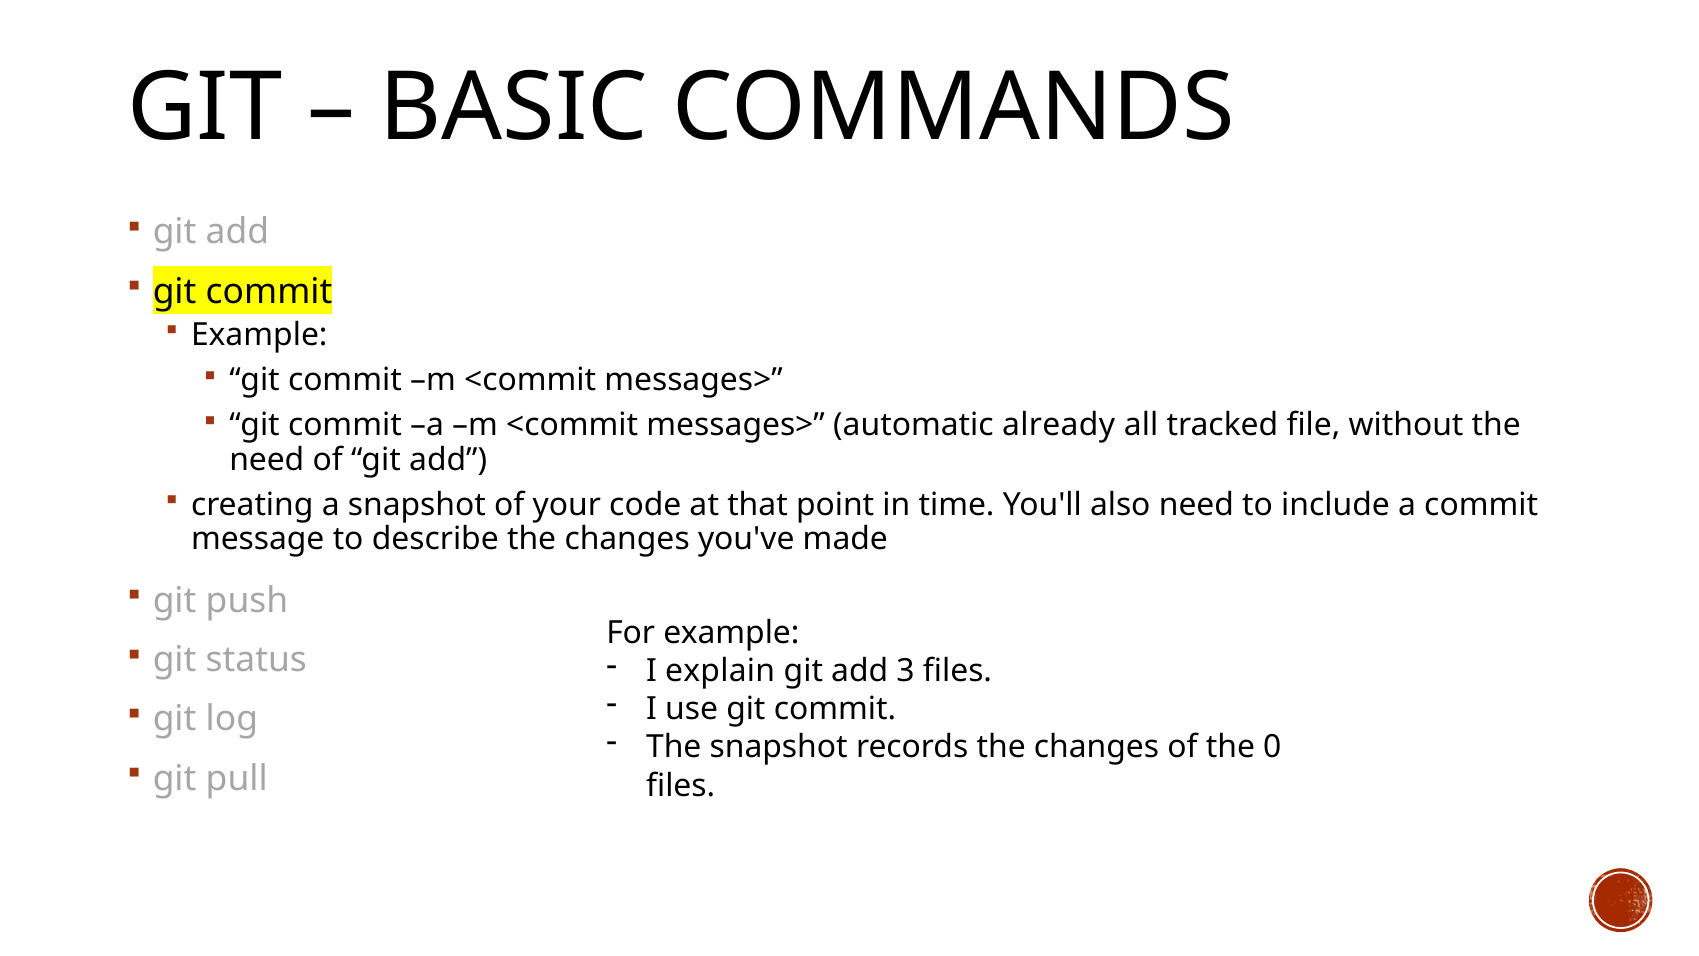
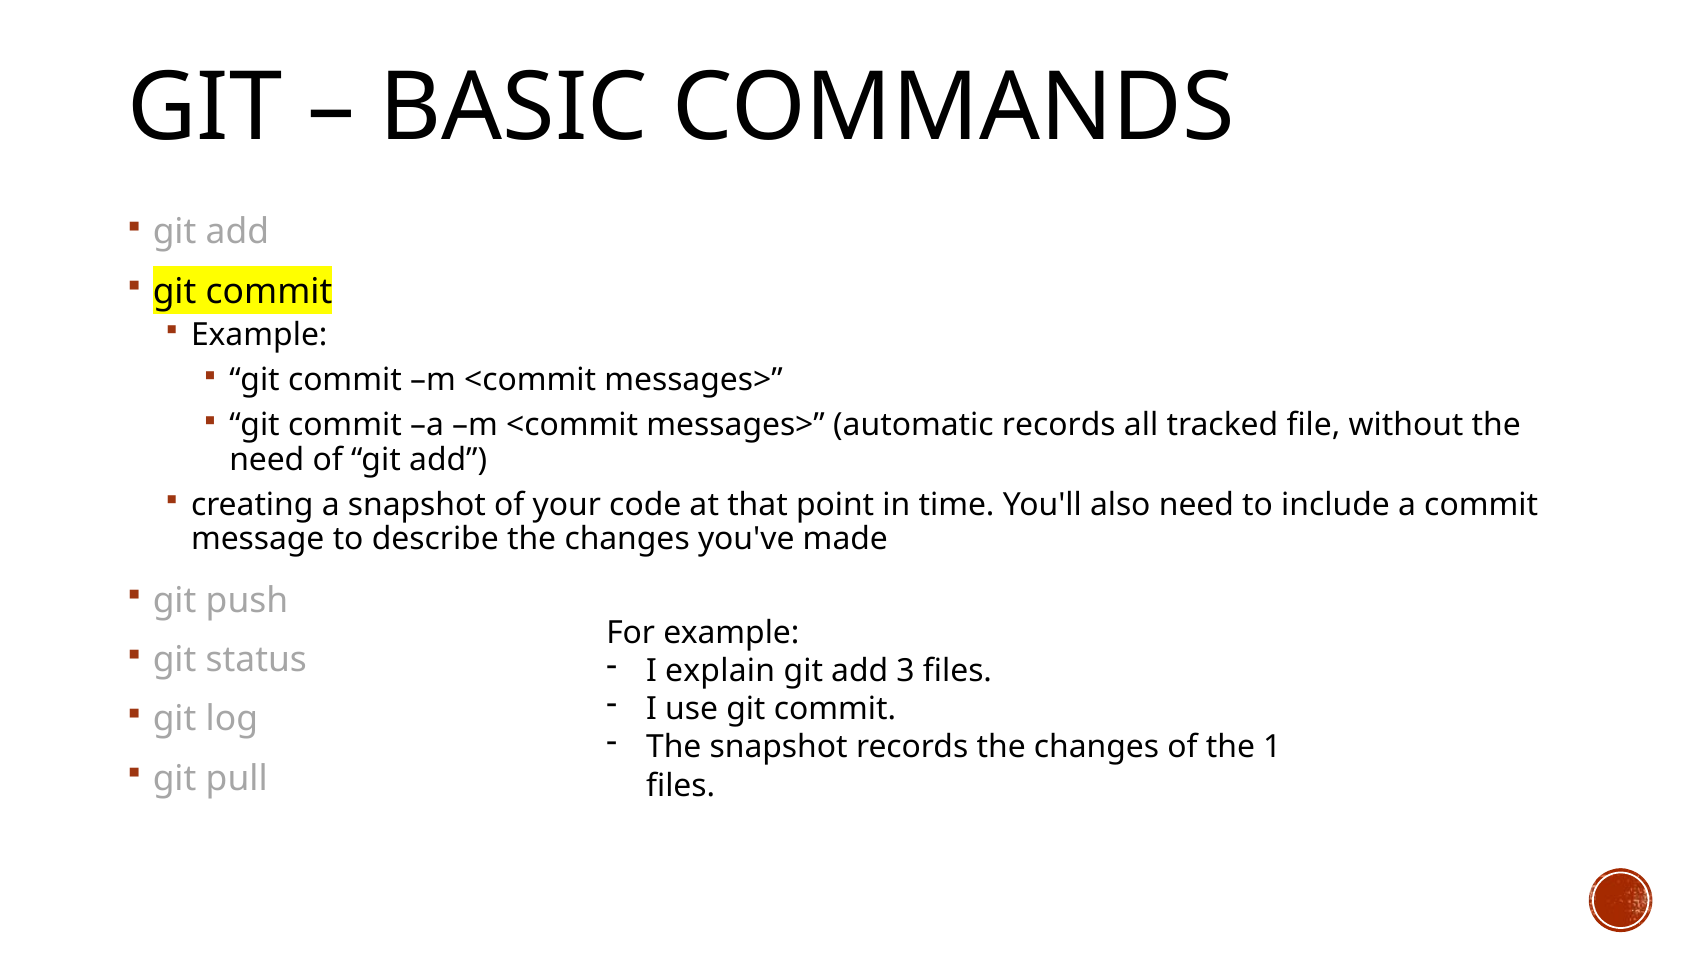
automatic already: already -> records
0: 0 -> 1
